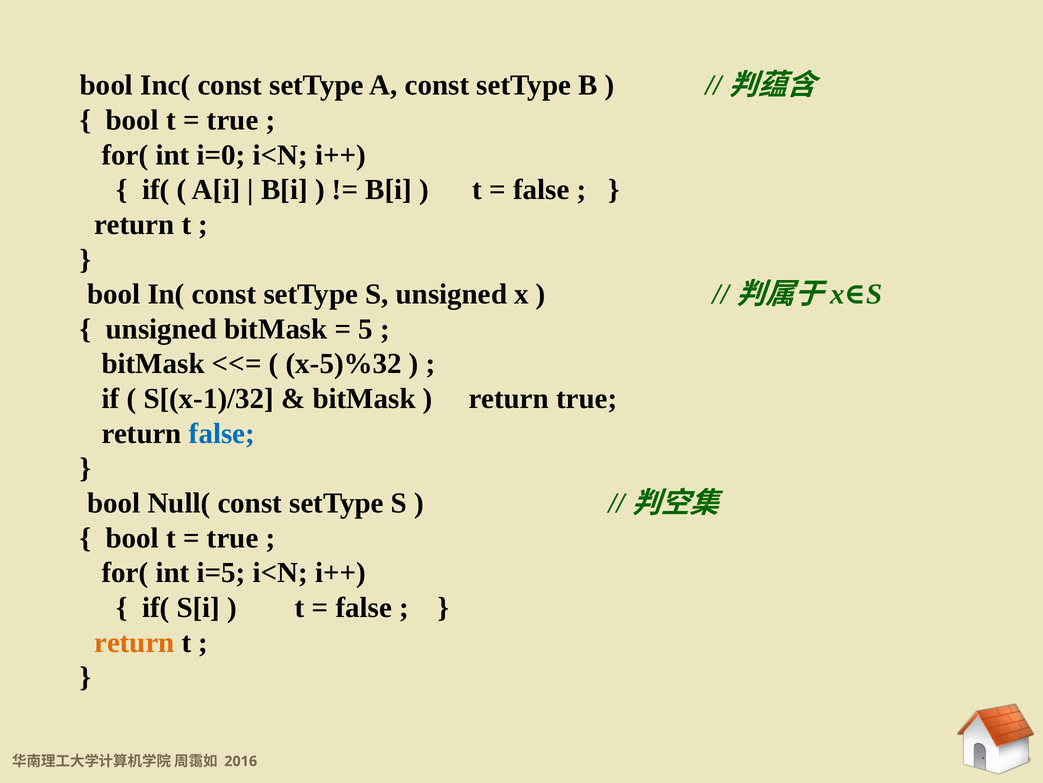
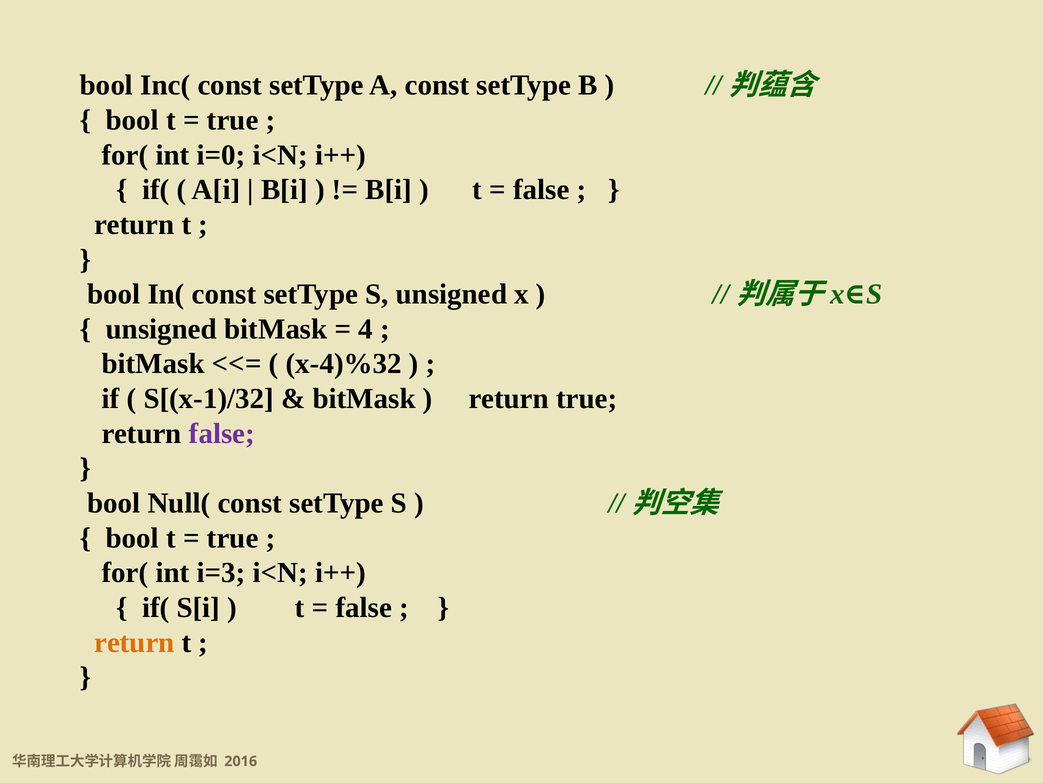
5: 5 -> 4
x-5)%32: x-5)%32 -> x-4)%32
false at (222, 433) colour: blue -> purple
i=5: i=5 -> i=3
